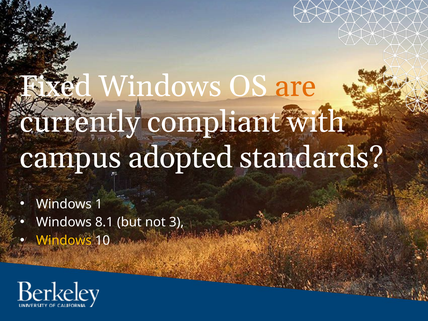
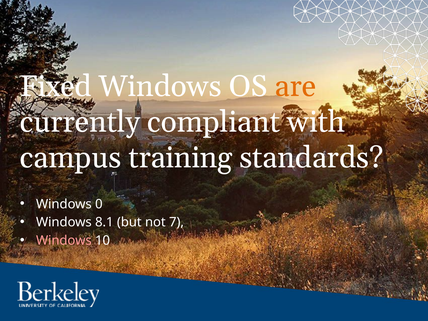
adopted: adopted -> training
1: 1 -> 0
3: 3 -> 7
Windows at (64, 241) colour: yellow -> pink
